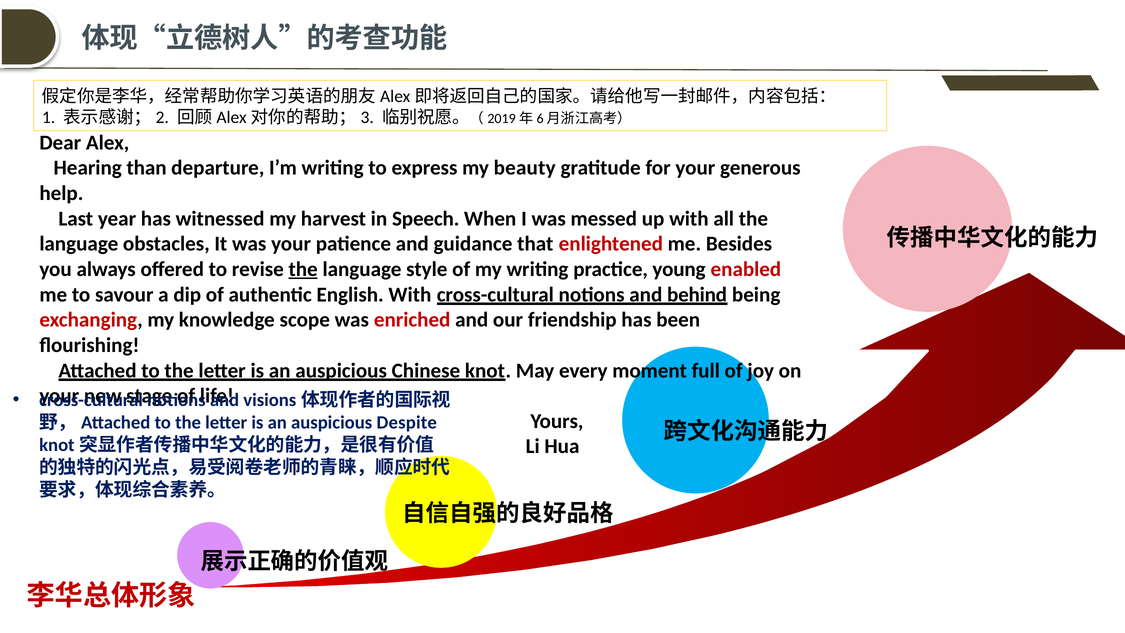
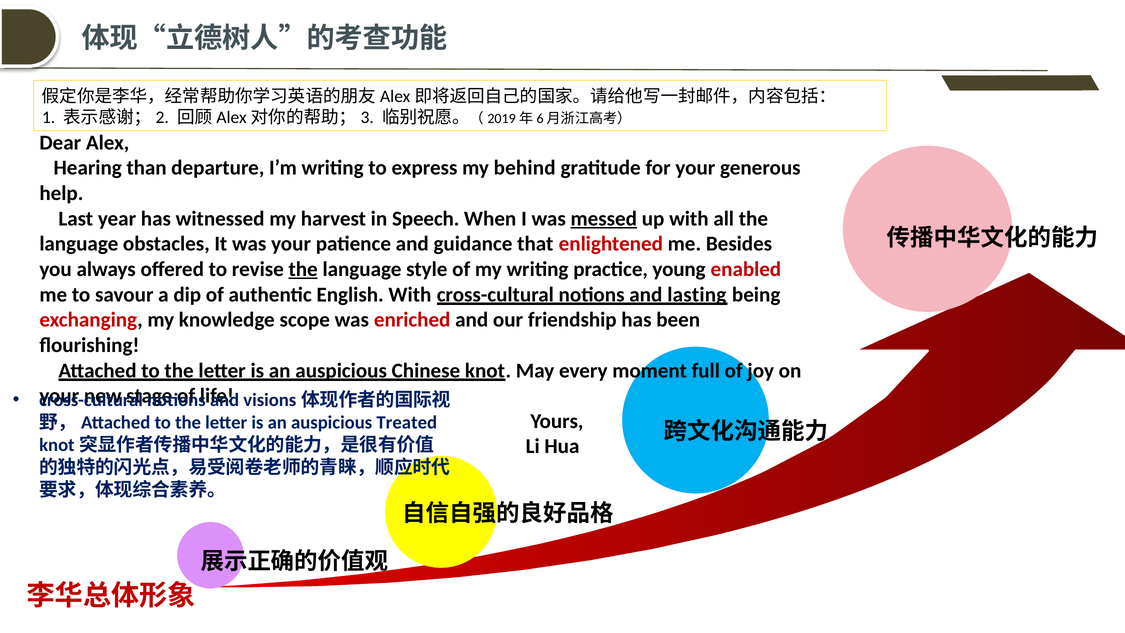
beauty: beauty -> behind
messed underline: none -> present
behind: behind -> lasting
Despite: Despite -> Treated
